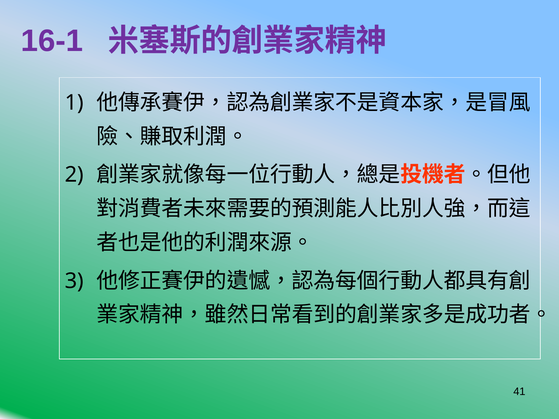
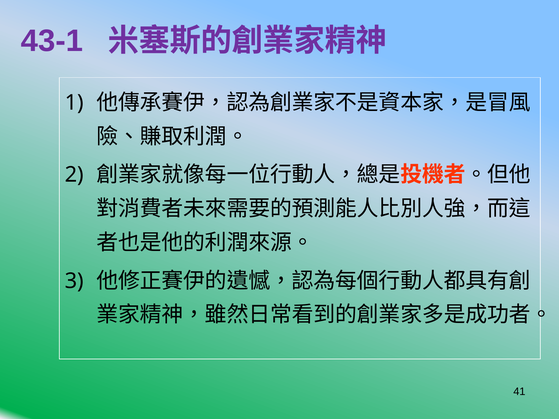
16-1: 16-1 -> 43-1
